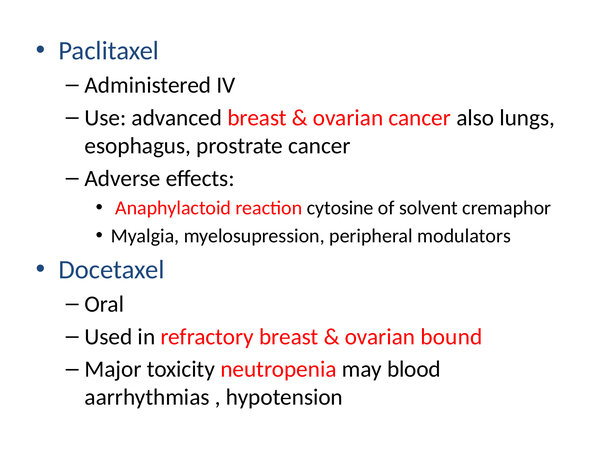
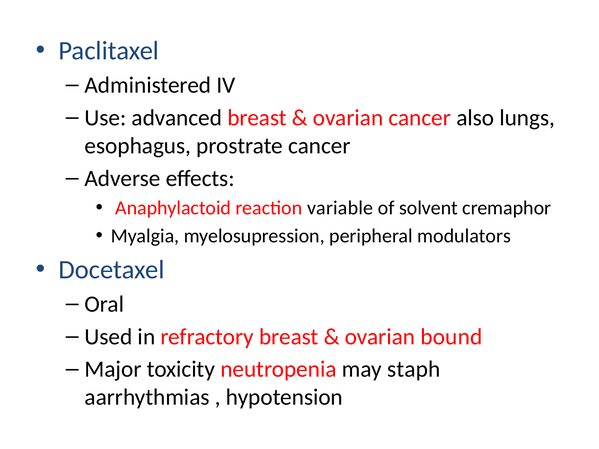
cytosine: cytosine -> variable
blood: blood -> staph
